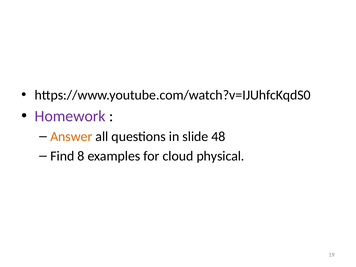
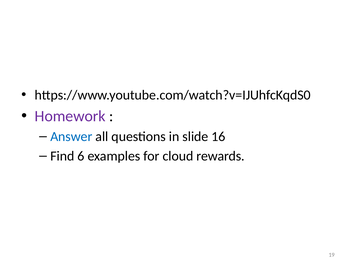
Answer colour: orange -> blue
48: 48 -> 16
8: 8 -> 6
physical: physical -> rewards
